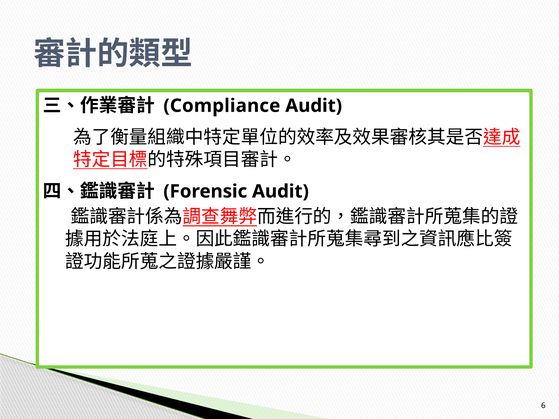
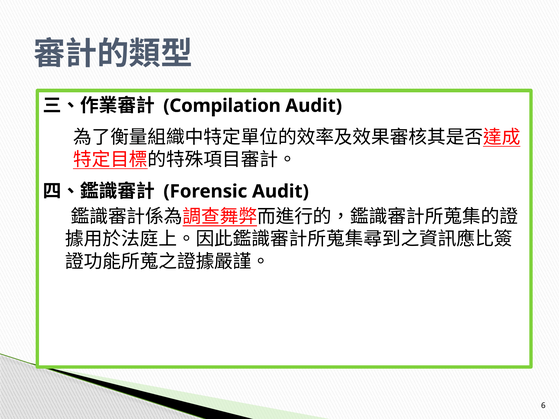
Compliance: Compliance -> Compilation
